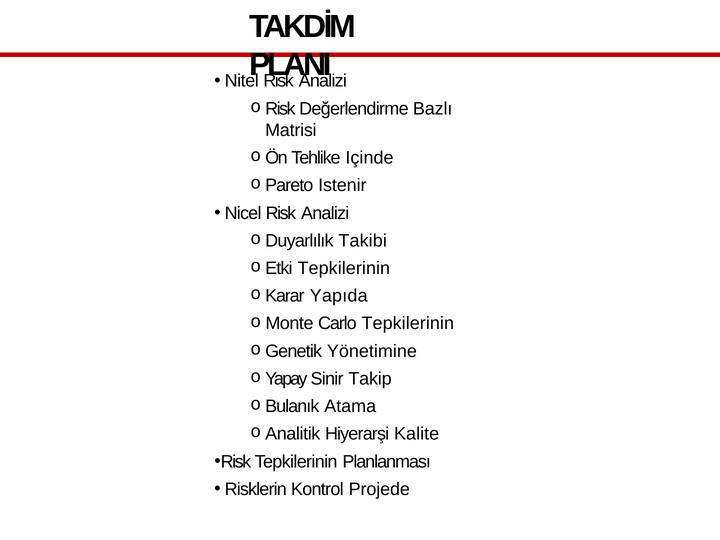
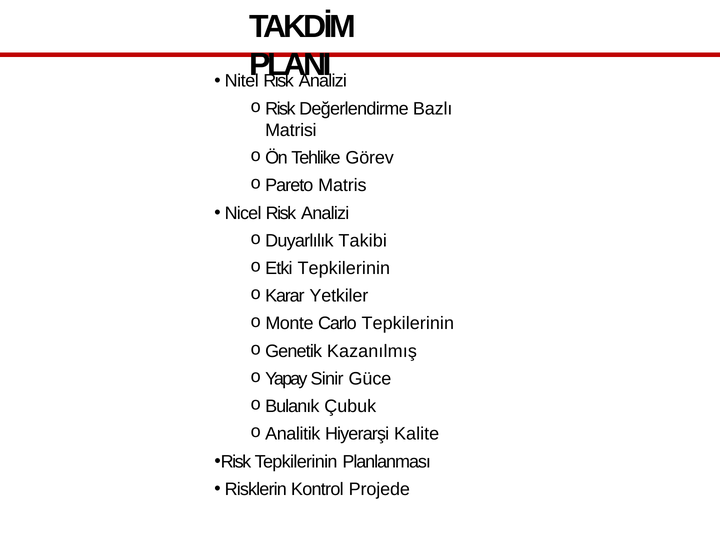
Içinde: Içinde -> Görev
Istenir: Istenir -> Matris
Yapıda: Yapıda -> Yetkiler
Yönetimine: Yönetimine -> Kazanılmış
Takip: Takip -> Güce
Atama: Atama -> Çubuk
